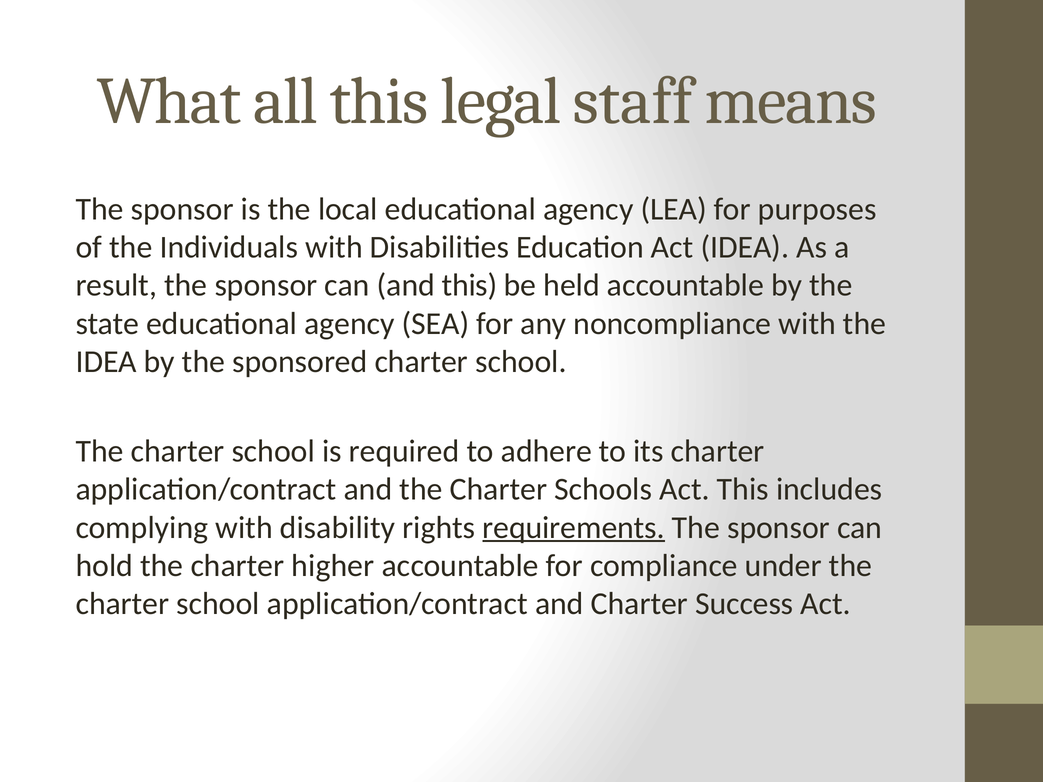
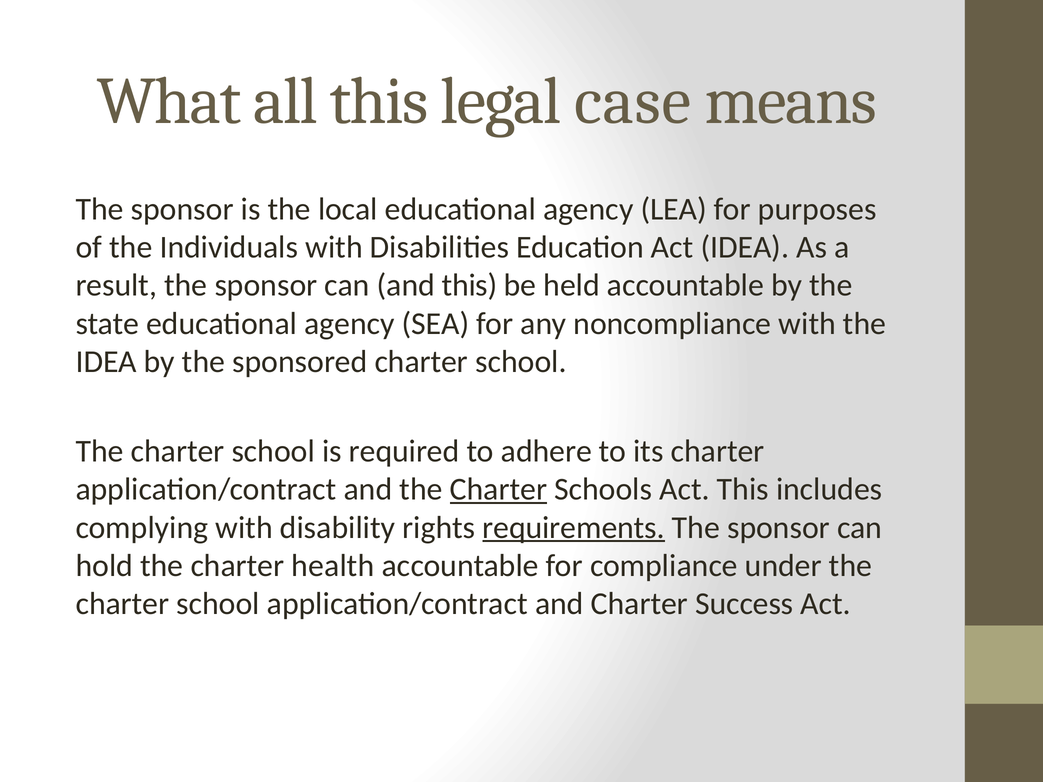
staff: staff -> case
Charter at (498, 489) underline: none -> present
higher: higher -> health
